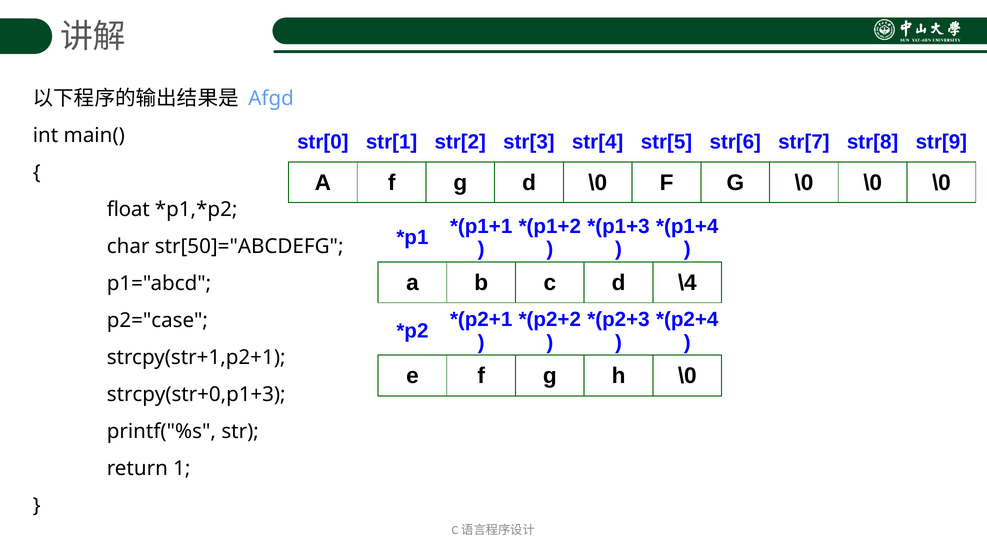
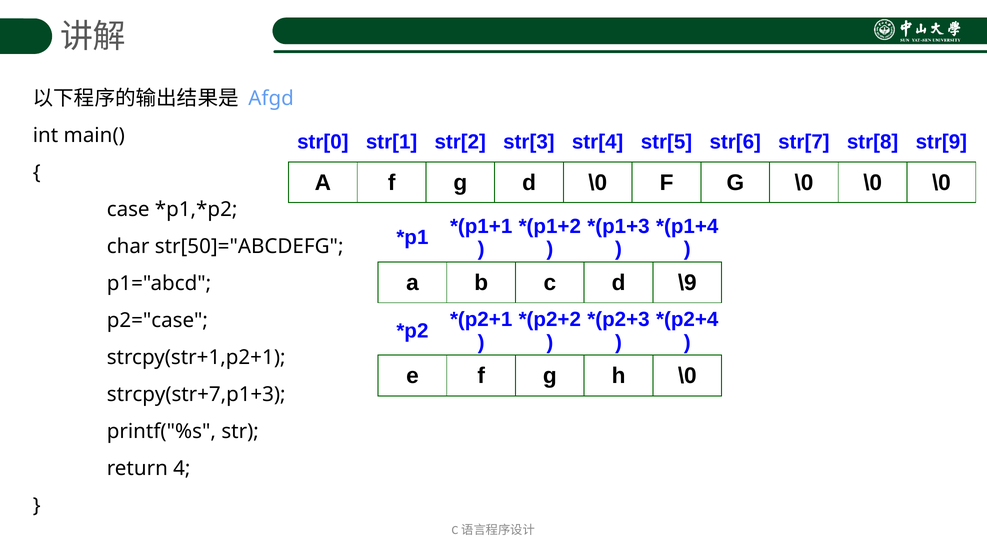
float: float -> case
\4: \4 -> \9
strcpy(str+0,p1+3: strcpy(str+0,p1+3 -> strcpy(str+7,p1+3
1: 1 -> 4
